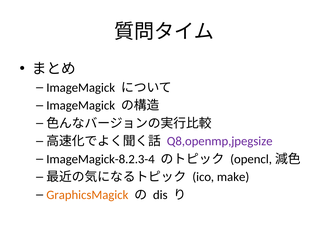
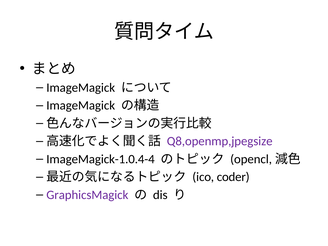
ImageMagick-8.2.3-4: ImageMagick-8.2.3-4 -> ImageMagick-1.0.4-4
make: make -> coder
GraphicsMagick colour: orange -> purple
